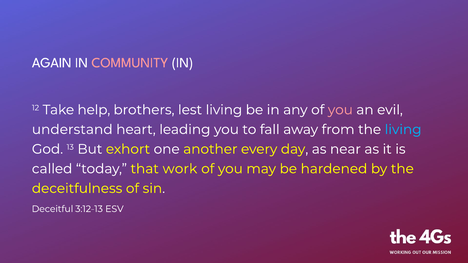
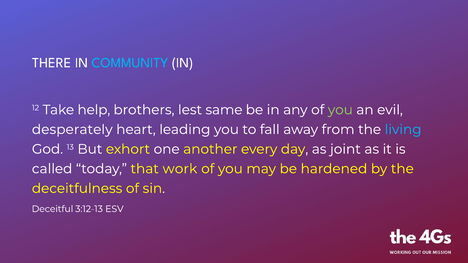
AGAIN: AGAIN -> THERE
COMMUNITY colour: pink -> light blue
lest living: living -> same
you at (340, 110) colour: pink -> light green
understand: understand -> desperately
near: near -> joint
